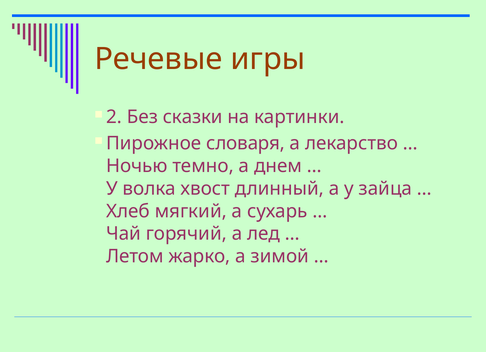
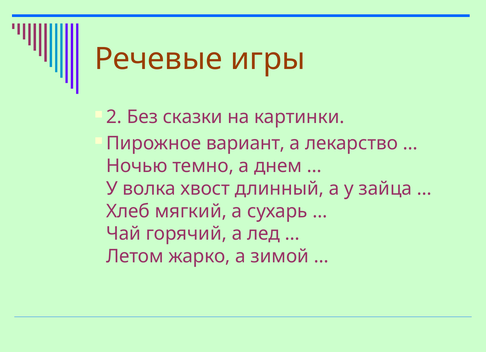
словаря: словаря -> вариант
